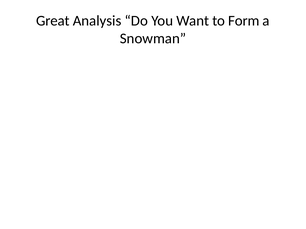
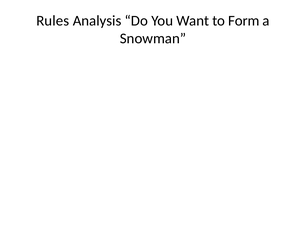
Great: Great -> Rules
